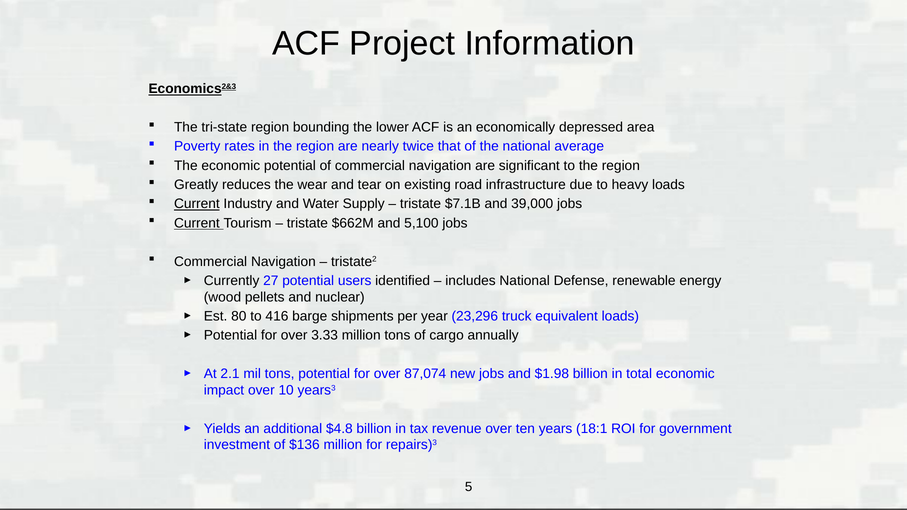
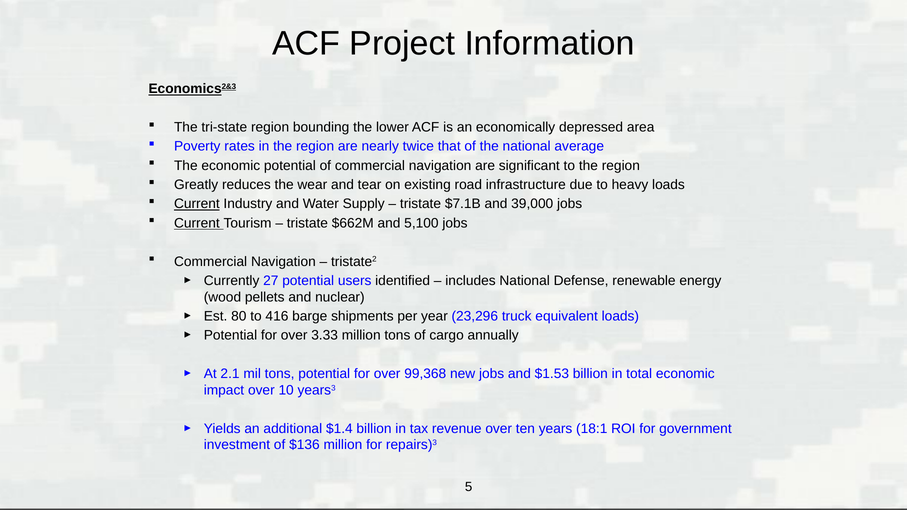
87,074: 87,074 -> 99,368
$1.98: $1.98 -> $1.53
$4.8: $4.8 -> $1.4
